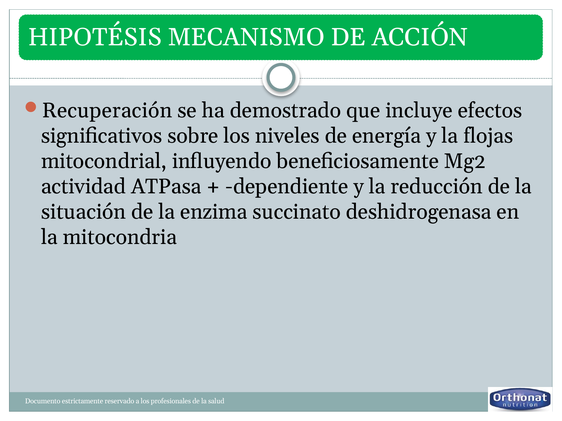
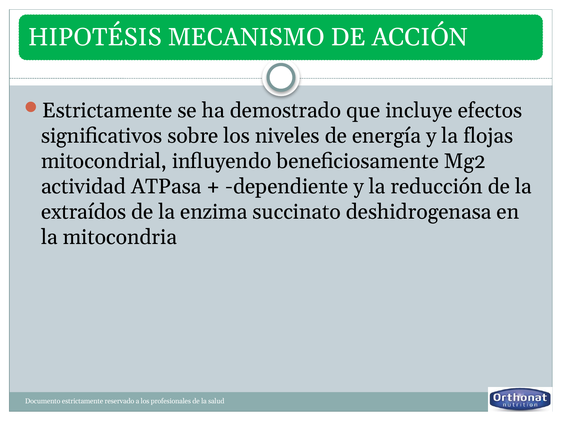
Recuperación at (107, 111): Recuperación -> Estrictamente
situación: situación -> extraídos
